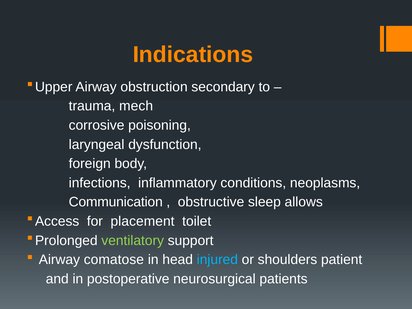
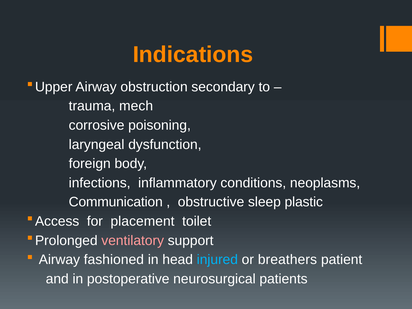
allows: allows -> plastic
ventilatory colour: light green -> pink
comatose: comatose -> fashioned
shoulders: shoulders -> breathers
